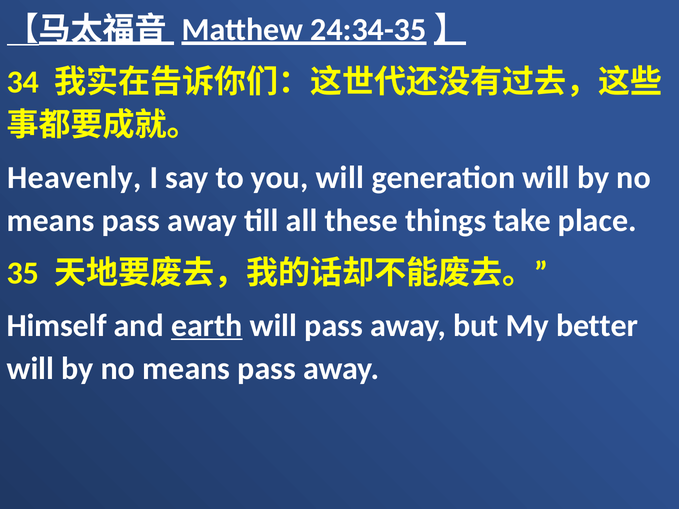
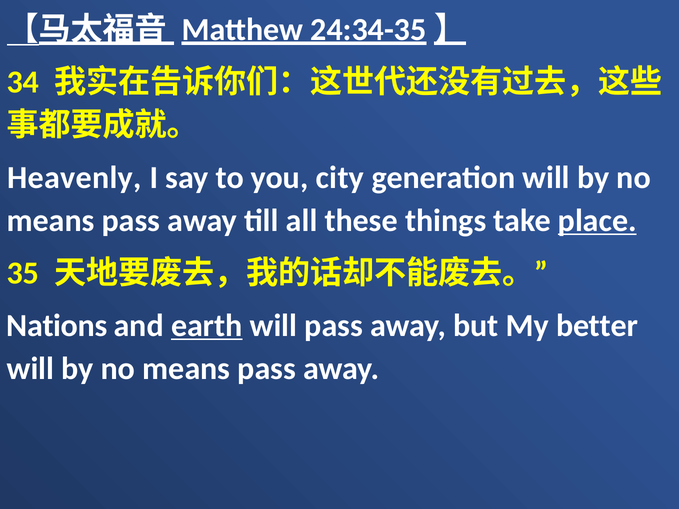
you will: will -> city
place underline: none -> present
Himself: Himself -> Nations
